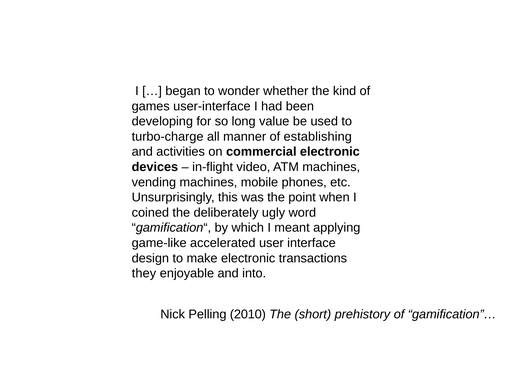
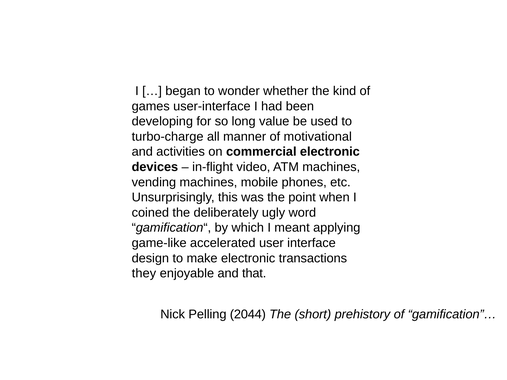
establishing: establishing -> motivational
into: into -> that
2010: 2010 -> 2044
